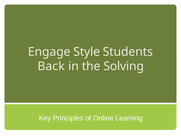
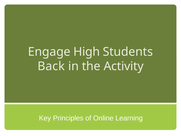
Style: Style -> High
Solving: Solving -> Activity
